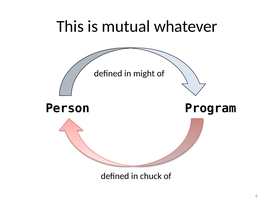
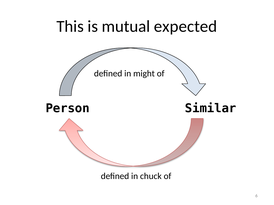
whatever: whatever -> expected
Program: Program -> Similar
